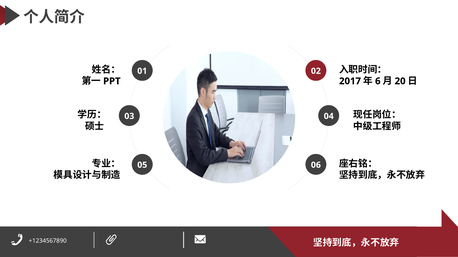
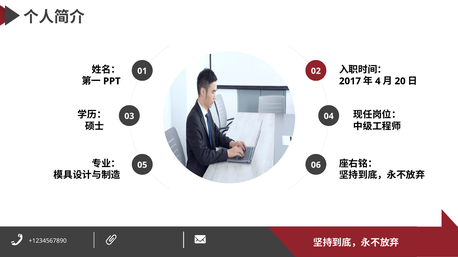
6 at (378, 81): 6 -> 4
